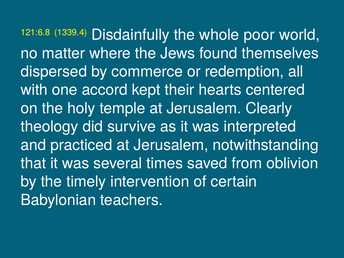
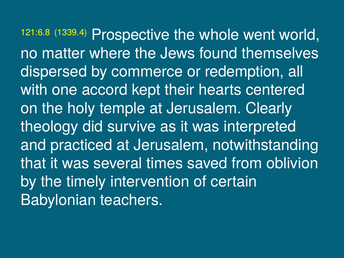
Disdainfully: Disdainfully -> Prospective
poor: poor -> went
